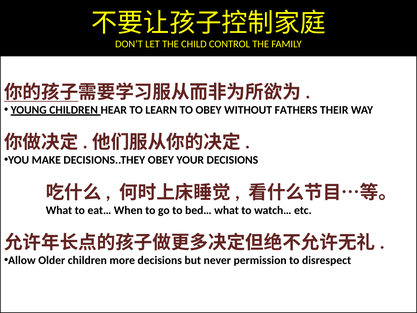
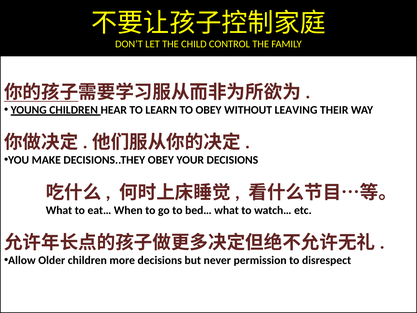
FATHERS: FATHERS -> LEAVING
